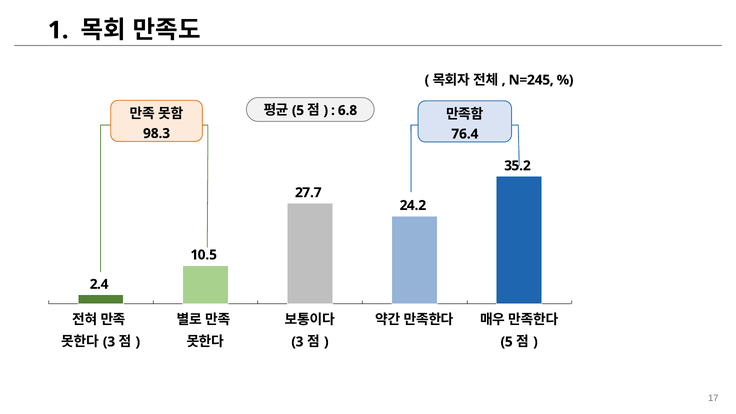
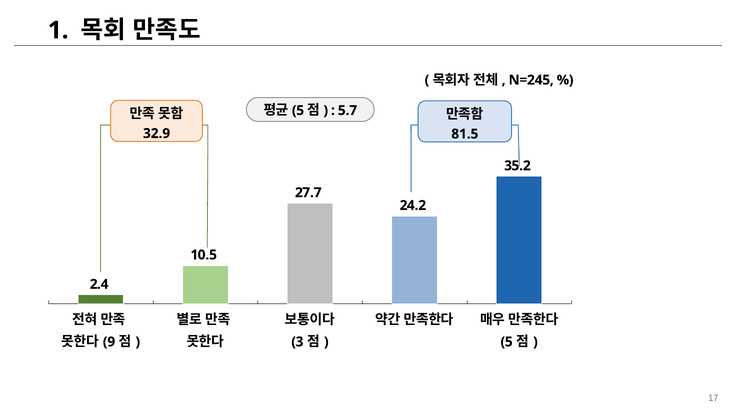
6.8: 6.8 -> 5.7
98.3: 98.3 -> 32.9
76.4: 76.4 -> 81.5
3 at (109, 342): 3 -> 9
